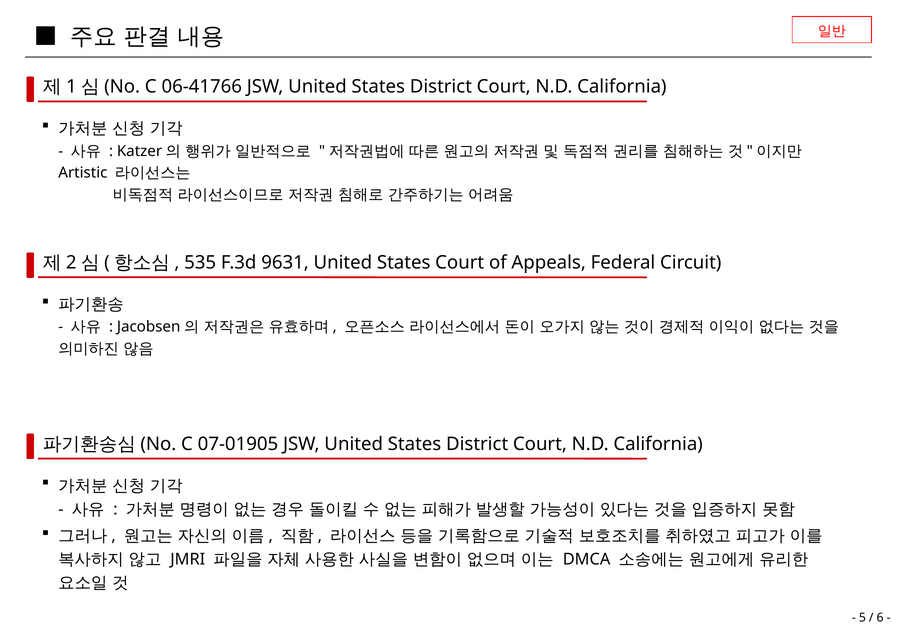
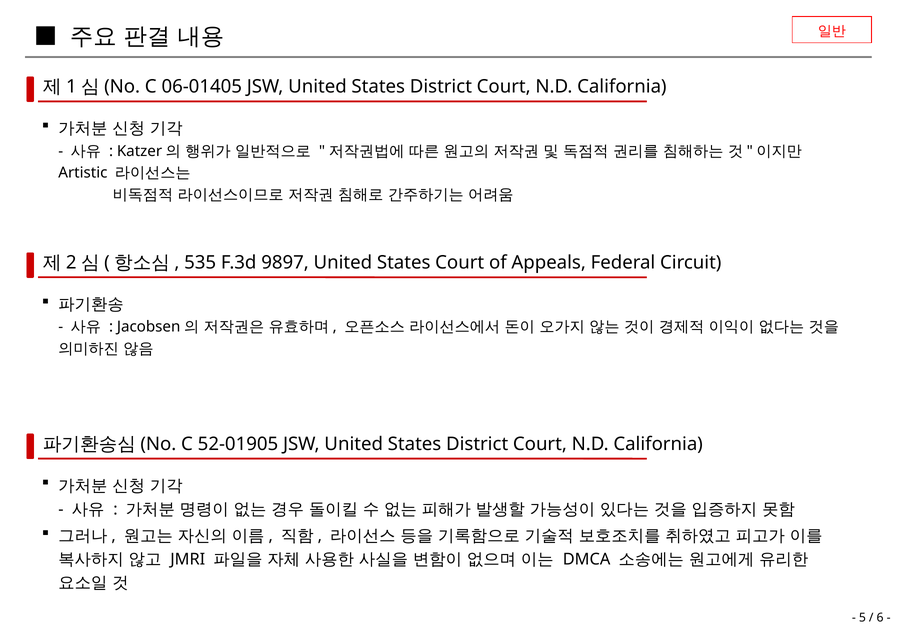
06-41766: 06-41766 -> 06-01405
9631: 9631 -> 9897
07-01905: 07-01905 -> 52-01905
